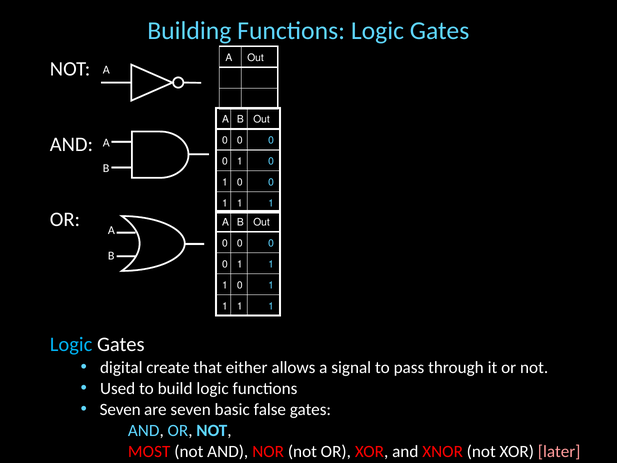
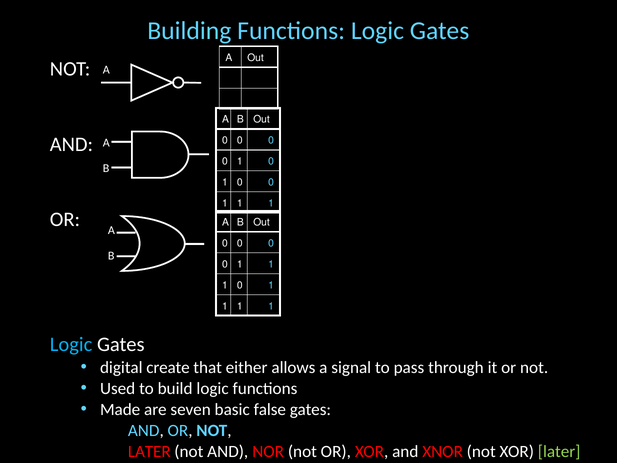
Seven at (120, 409): Seven -> Made
MOST at (149, 451): MOST -> LATER
later at (559, 451) colour: pink -> light green
